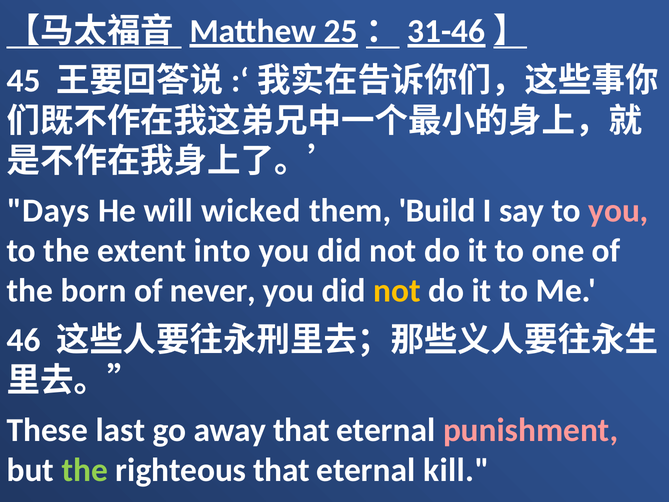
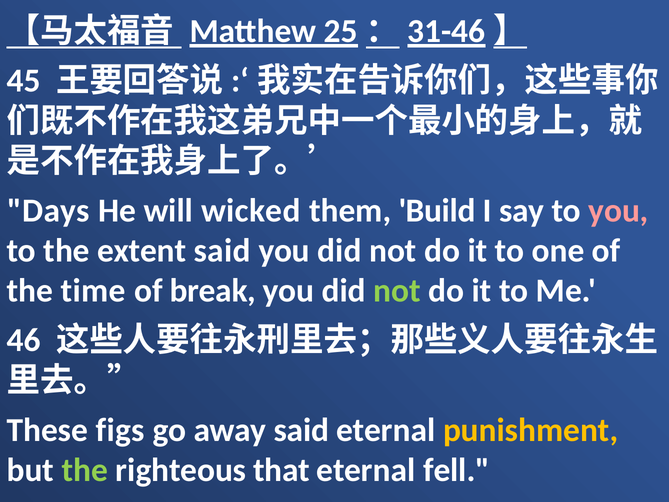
extent into: into -> said
born: born -> time
never: never -> break
not at (397, 291) colour: yellow -> light green
last: last -> figs
away that: that -> said
punishment colour: pink -> yellow
kill: kill -> fell
